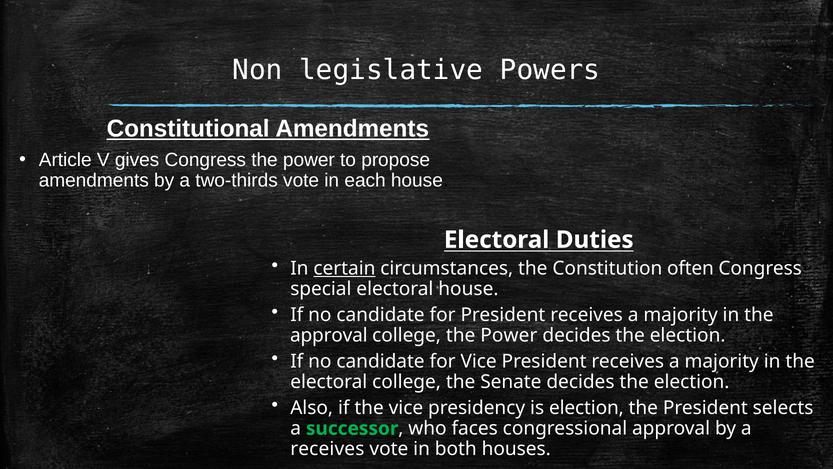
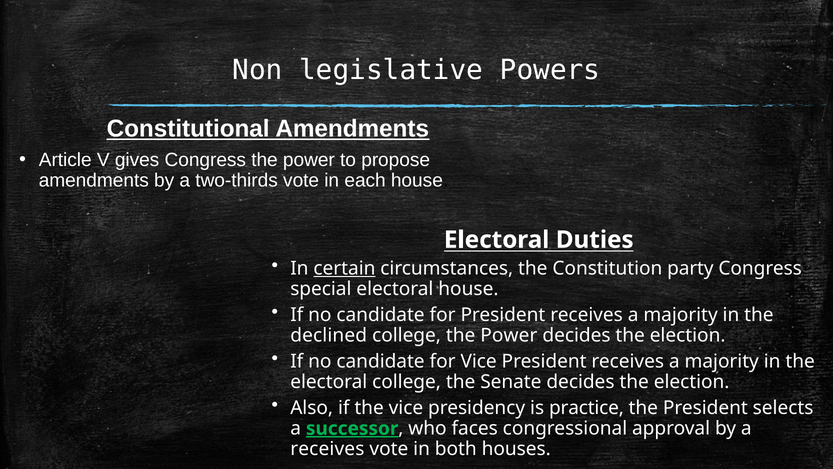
often: often -> party
approval at (329, 335): approval -> declined
is election: election -> practice
successor underline: none -> present
